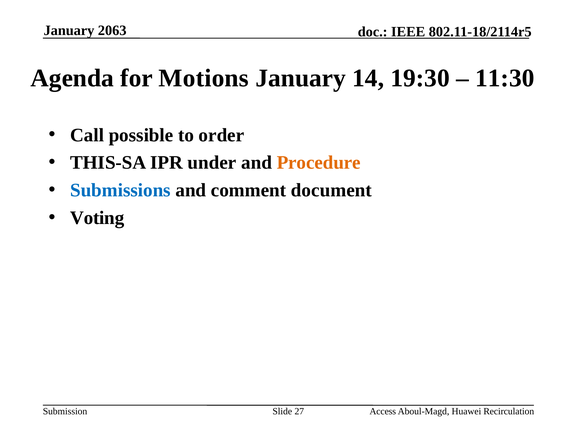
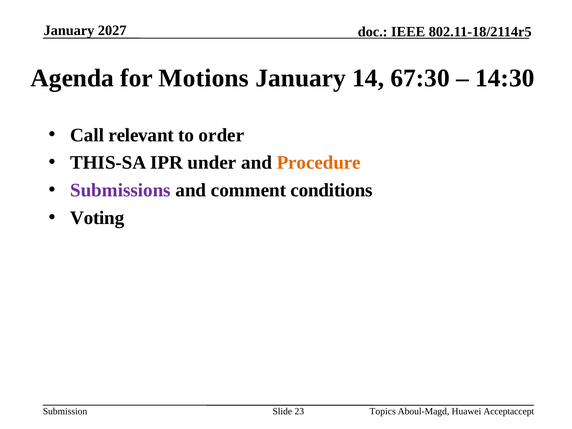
2063: 2063 -> 2027
19:30: 19:30 -> 67:30
11:30: 11:30 -> 14:30
possible: possible -> relevant
Submissions colour: blue -> purple
document: document -> conditions
27: 27 -> 23
Access: Access -> Topics
Recirculation: Recirculation -> Acceptaccept
